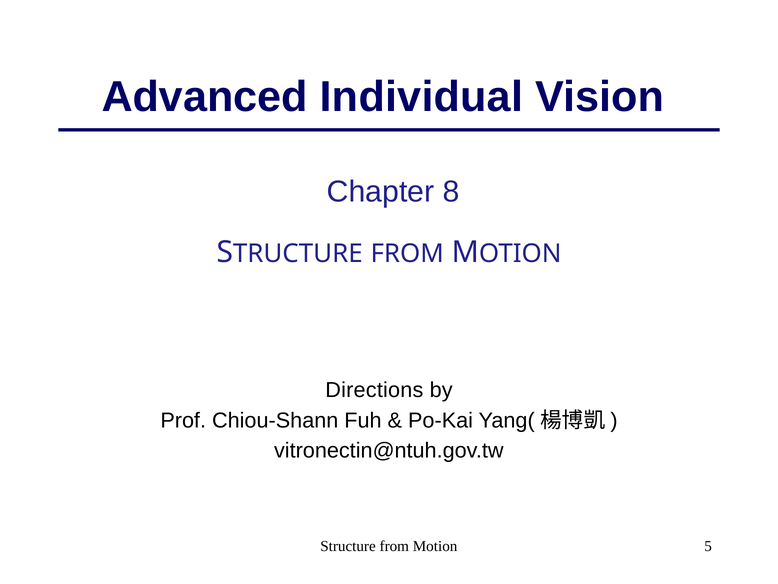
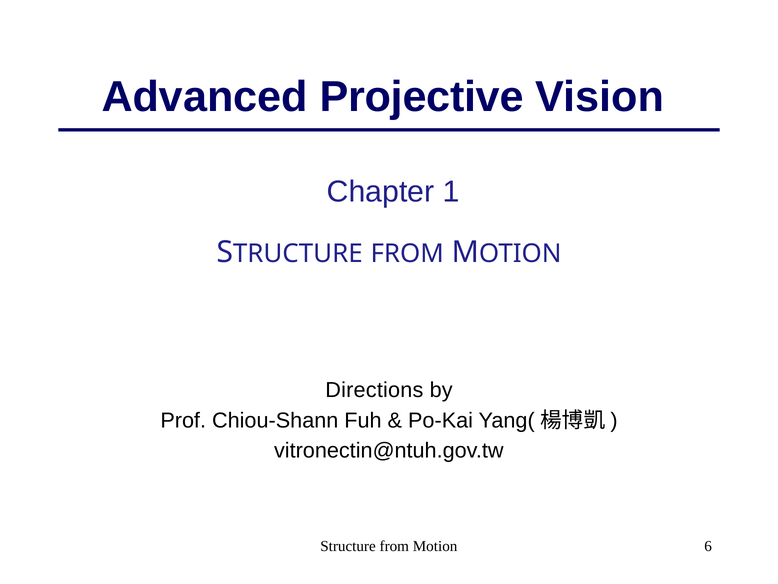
Individual: Individual -> Projective
8: 8 -> 1
5: 5 -> 6
